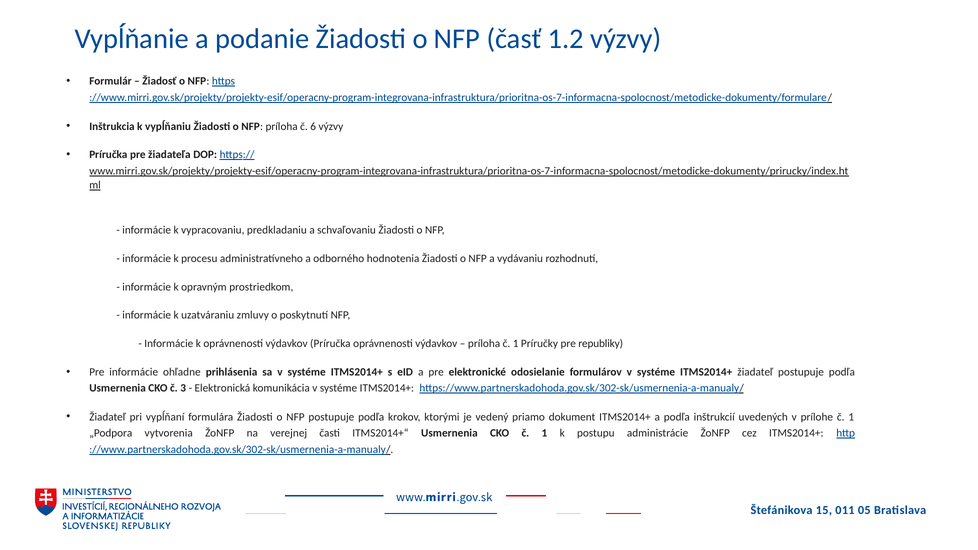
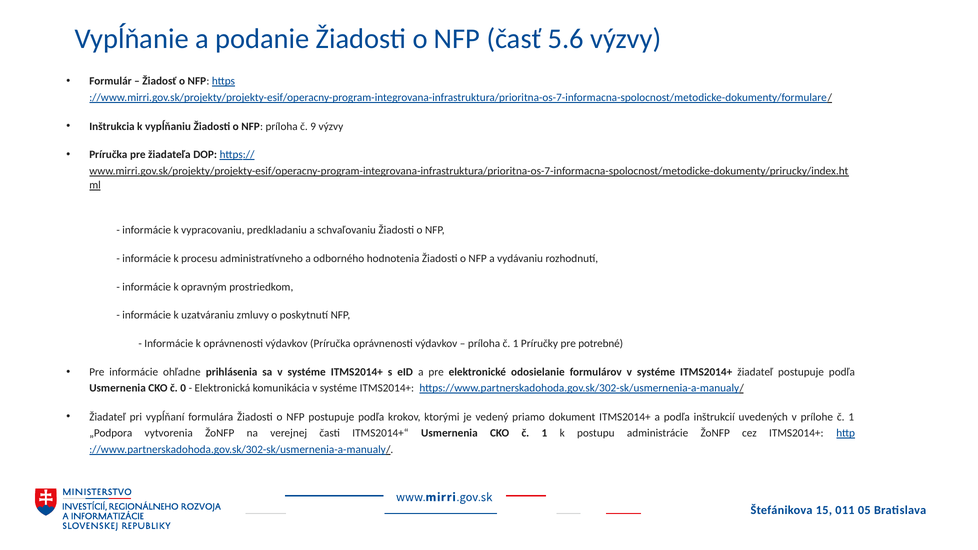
1.2: 1.2 -> 5.6
6: 6 -> 9
republiky: republiky -> potrebné
3: 3 -> 0
